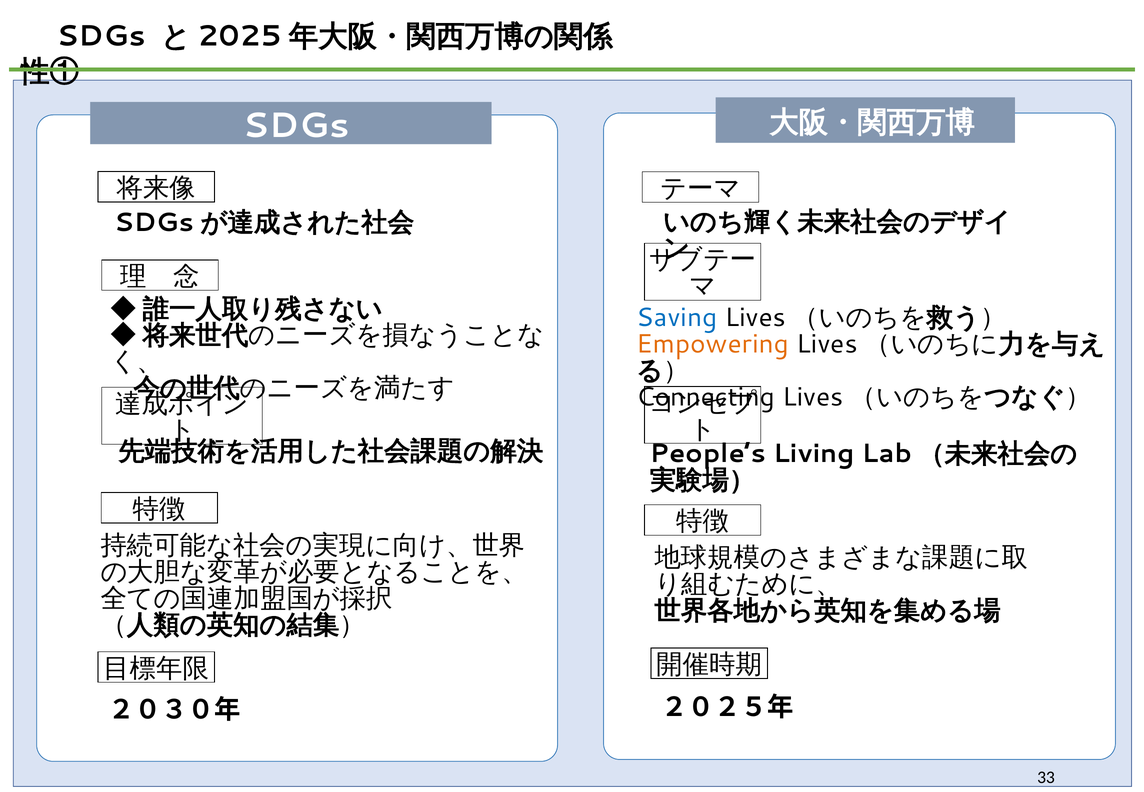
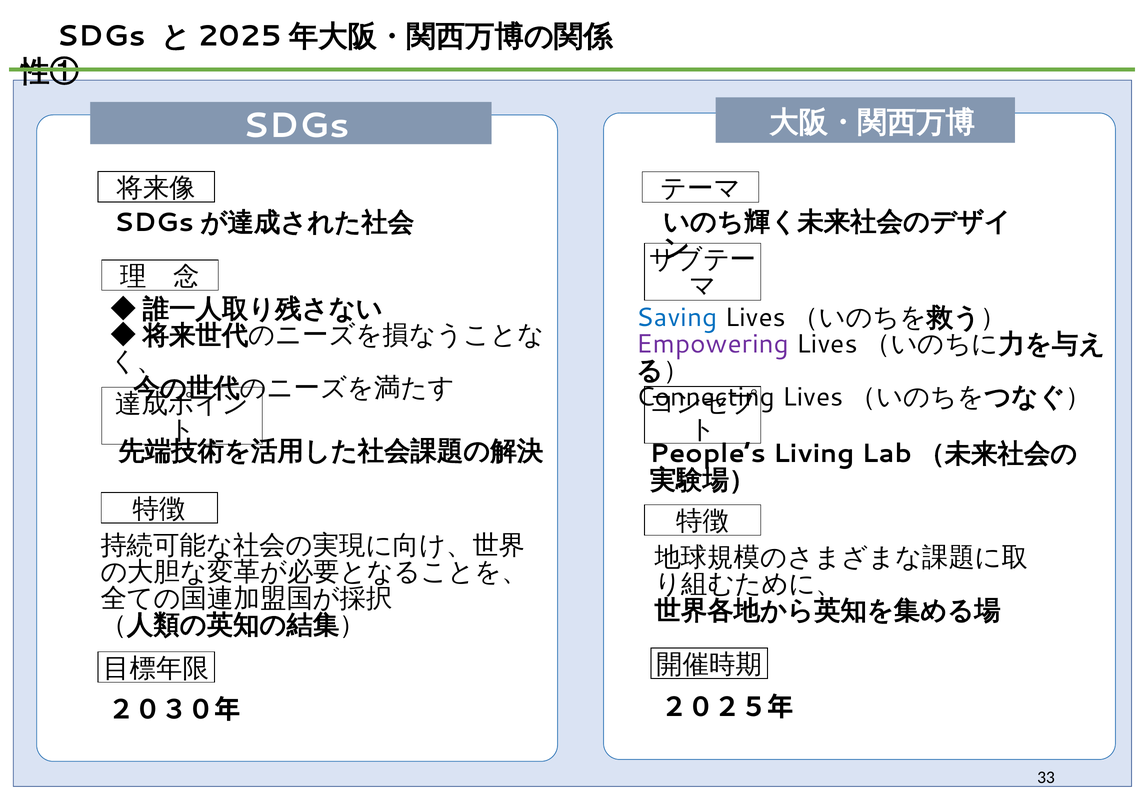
Empowering colour: orange -> purple
